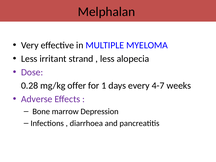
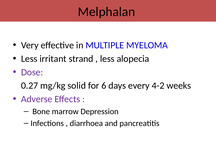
0.28: 0.28 -> 0.27
offer: offer -> solid
1: 1 -> 6
4-7: 4-7 -> 4-2
